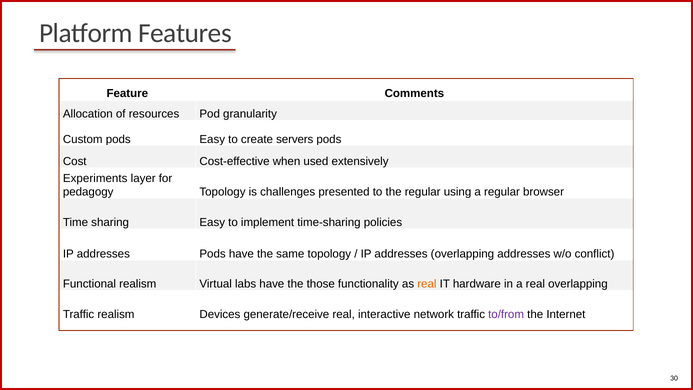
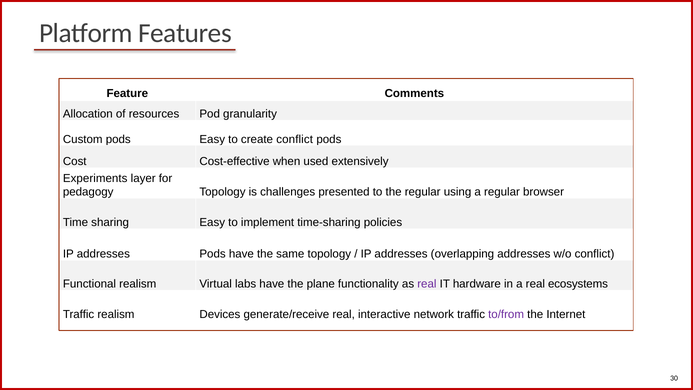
create servers: servers -> conflict
those: those -> plane
real at (427, 284) colour: orange -> purple
real overlapping: overlapping -> ecosystems
